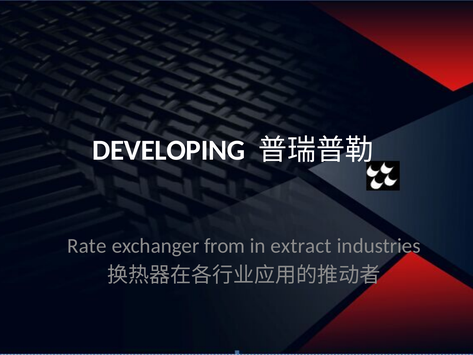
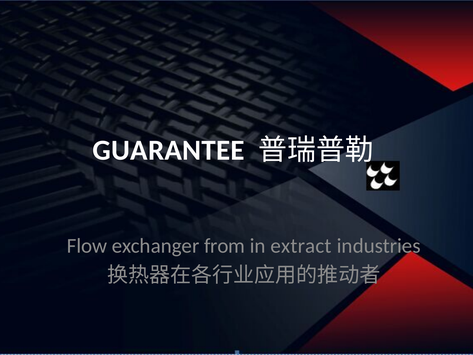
DEVELOPING: DEVELOPING -> GUARANTEE
Rate: Rate -> Flow
